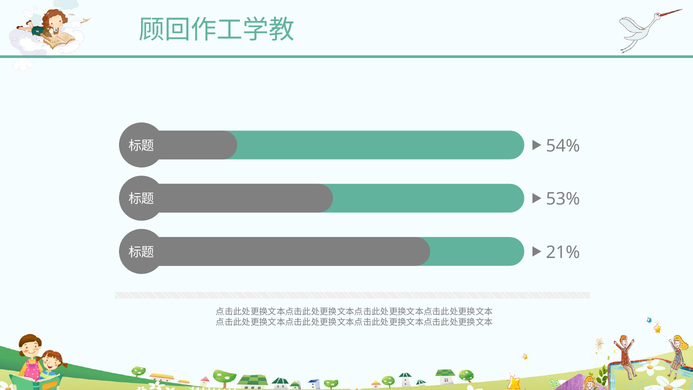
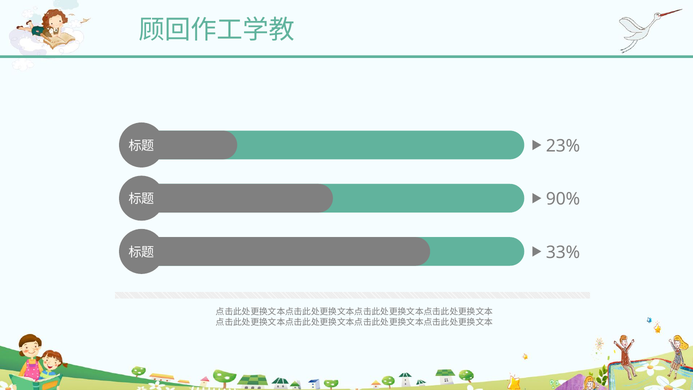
54%: 54% -> 23%
53%: 53% -> 90%
21%: 21% -> 33%
